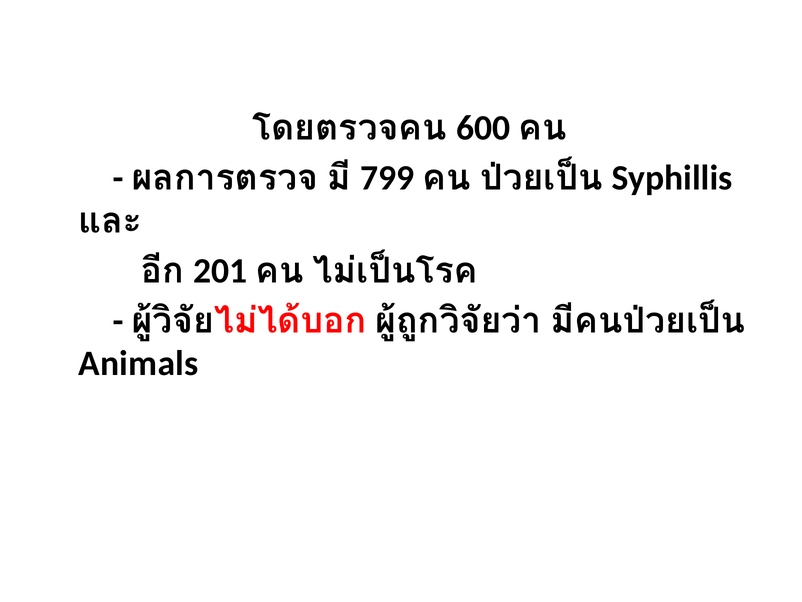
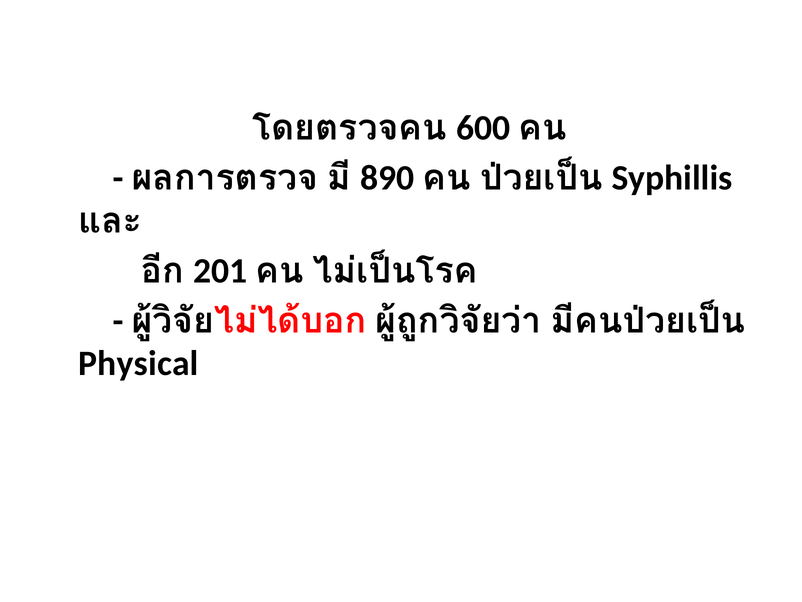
799: 799 -> 890
Animals: Animals -> Physical
